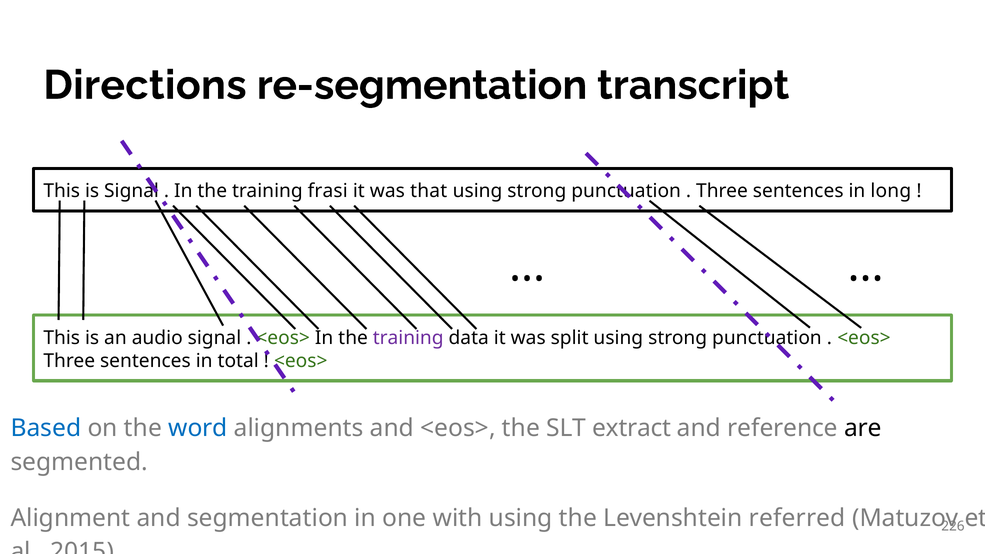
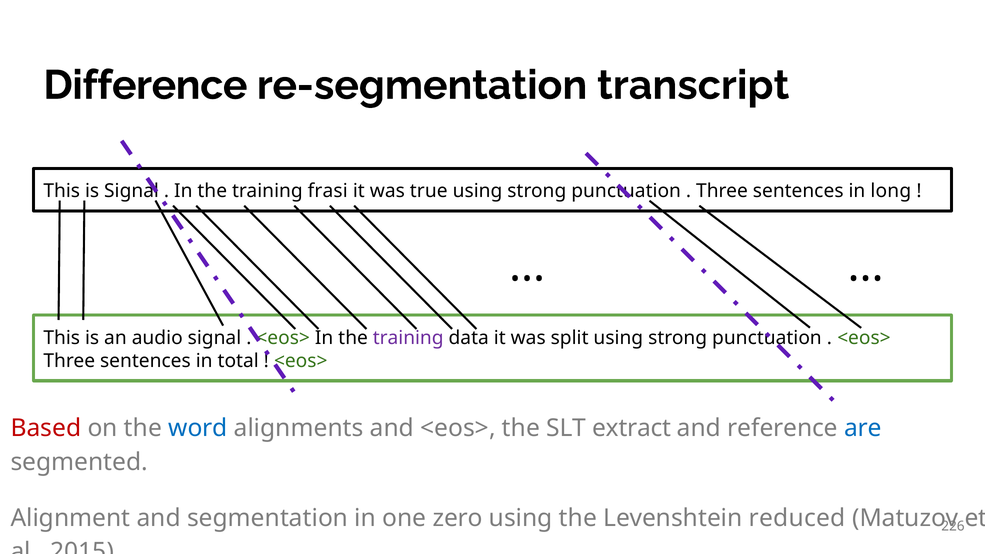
Directions: Directions -> Difference
that: that -> true
Based colour: blue -> red
are colour: black -> blue
with: with -> zero
referred: referred -> reduced
